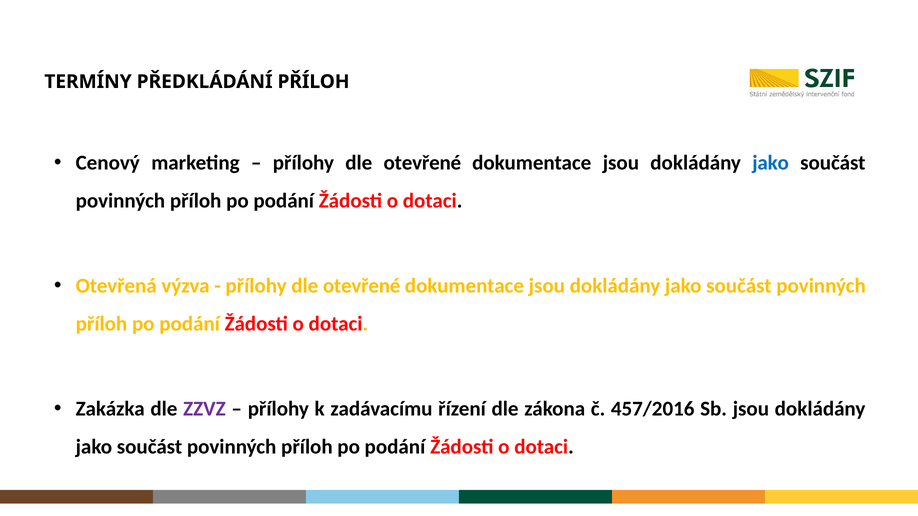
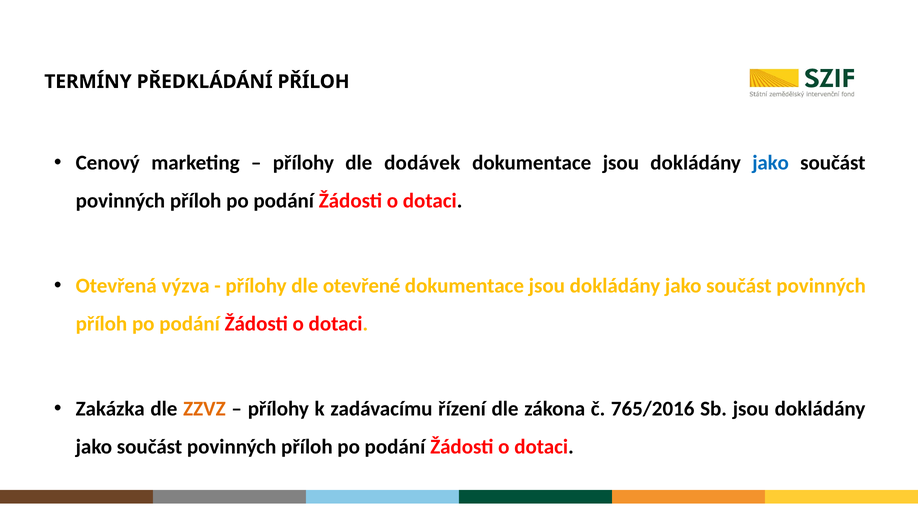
otevřené at (422, 163): otevřené -> dodávek
ZZVZ colour: purple -> orange
457/2016: 457/2016 -> 765/2016
